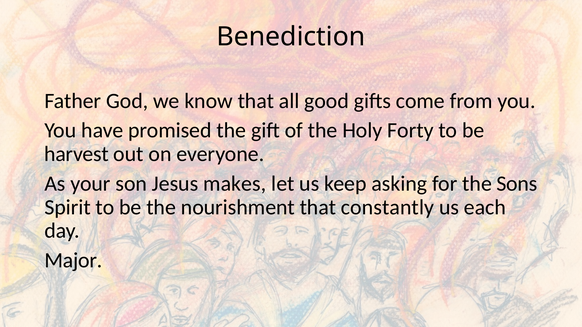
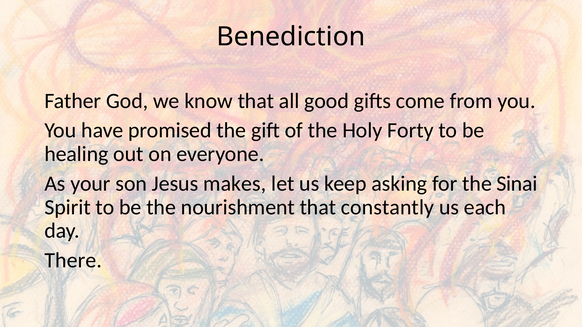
harvest: harvest -> healing
Sons: Sons -> Sinai
Major: Major -> There
